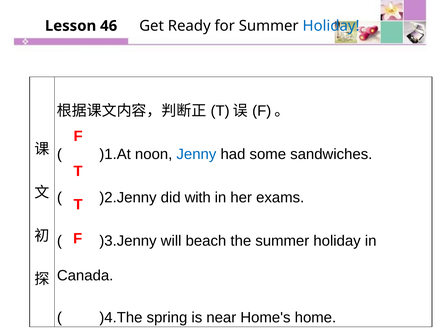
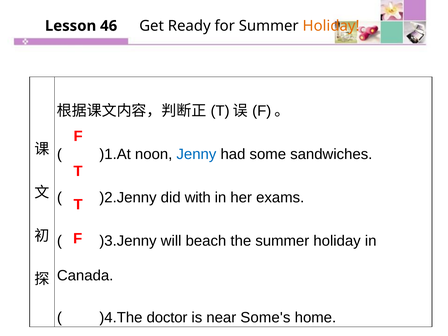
Holiday at (331, 26) colour: blue -> orange
spring: spring -> doctor
Home's: Home's -> Some's
